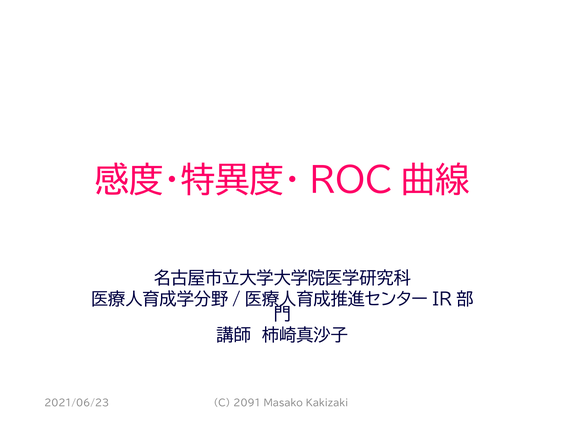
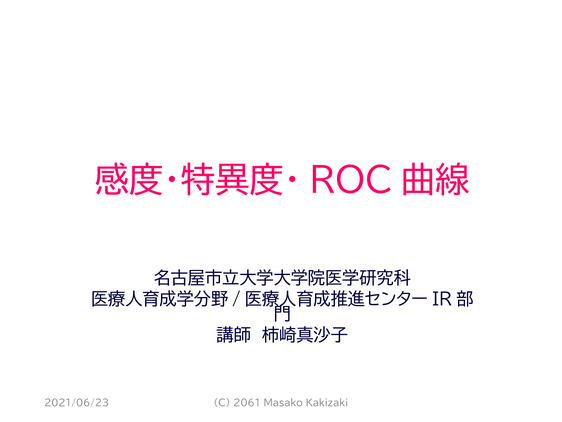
2091: 2091 -> 2061
